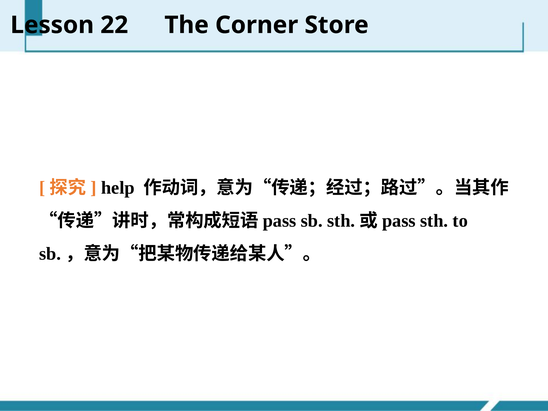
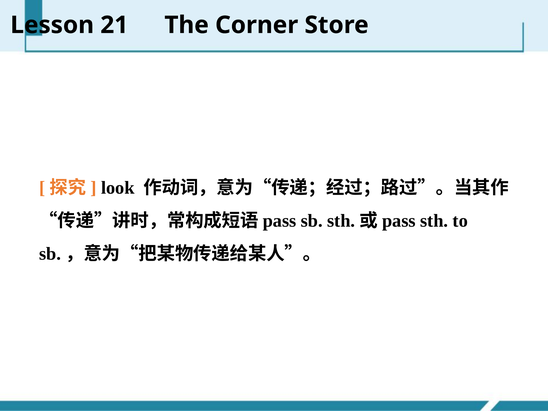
22: 22 -> 21
help: help -> look
